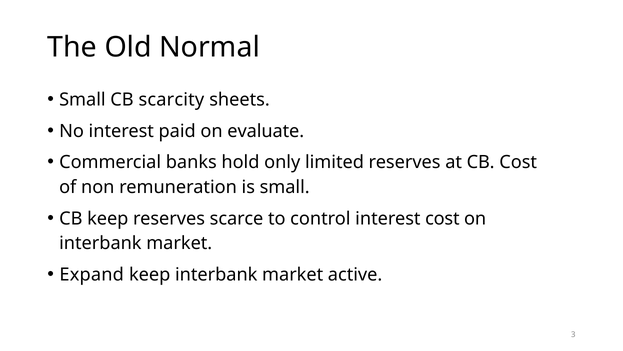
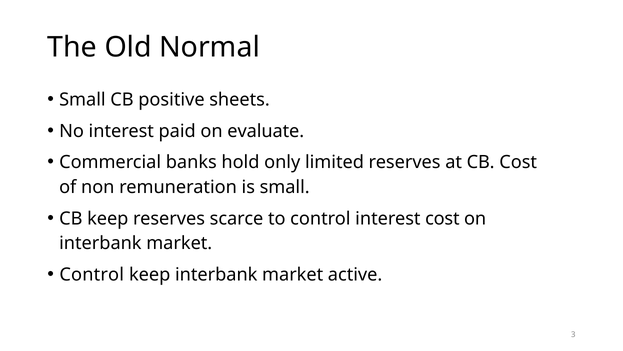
scarcity: scarcity -> positive
Expand at (92, 274): Expand -> Control
